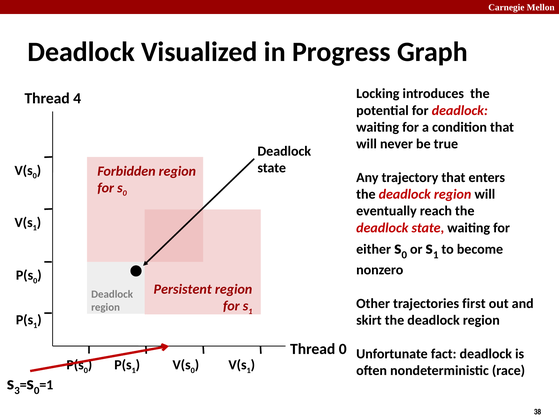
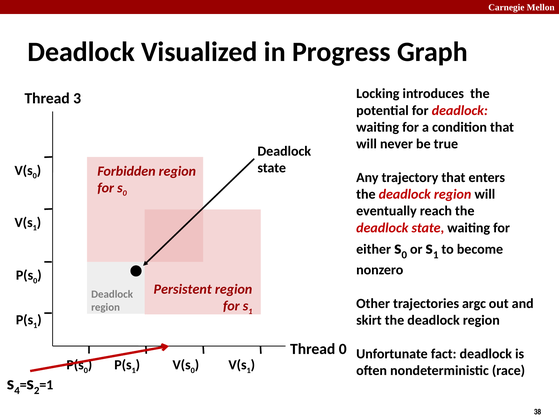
4: 4 -> 3
first: first -> argc
3: 3 -> 4
0 at (37, 391): 0 -> 2
